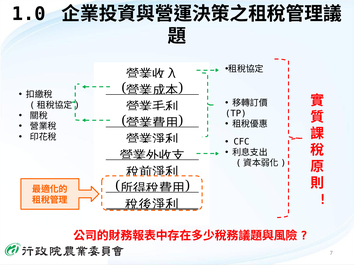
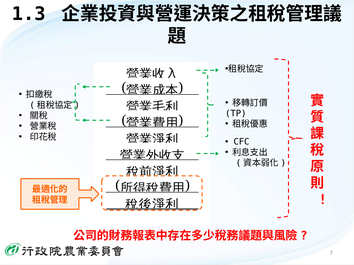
1.0: 1.0 -> 1.3
